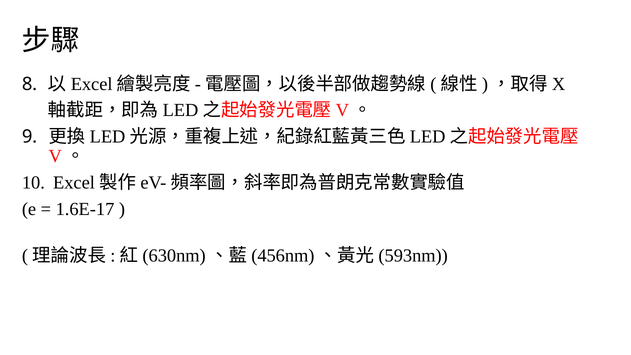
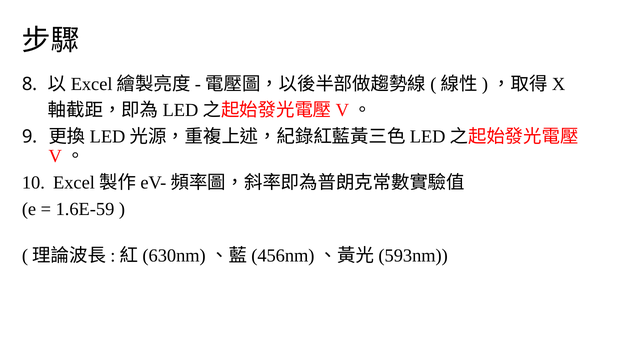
1.6E-17: 1.6E-17 -> 1.6E-59
